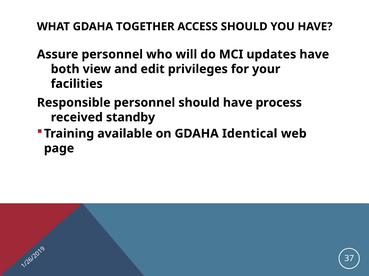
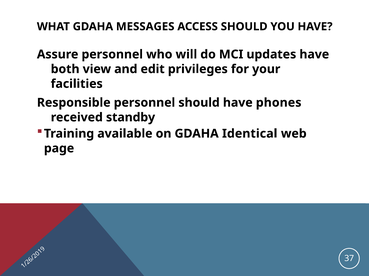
TOGETHER: TOGETHER -> MESSAGES
process: process -> phones
